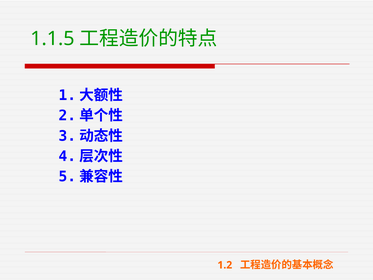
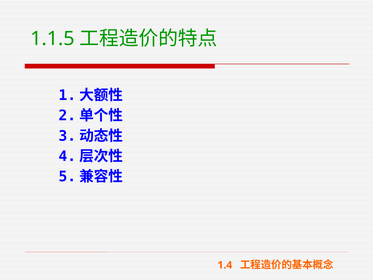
1.2: 1.2 -> 1.4
